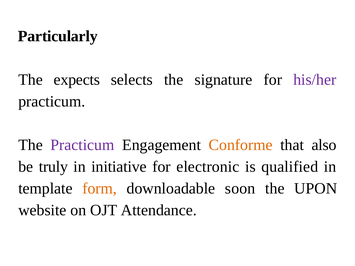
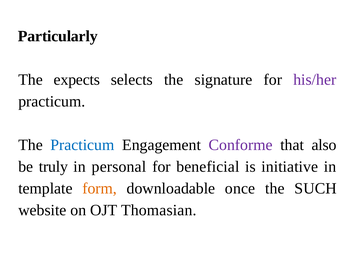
Practicum at (82, 145) colour: purple -> blue
Conforme colour: orange -> purple
initiative: initiative -> personal
electronic: electronic -> beneficial
qualified: qualified -> initiative
soon: soon -> once
UPON: UPON -> SUCH
Attendance: Attendance -> Thomasian
